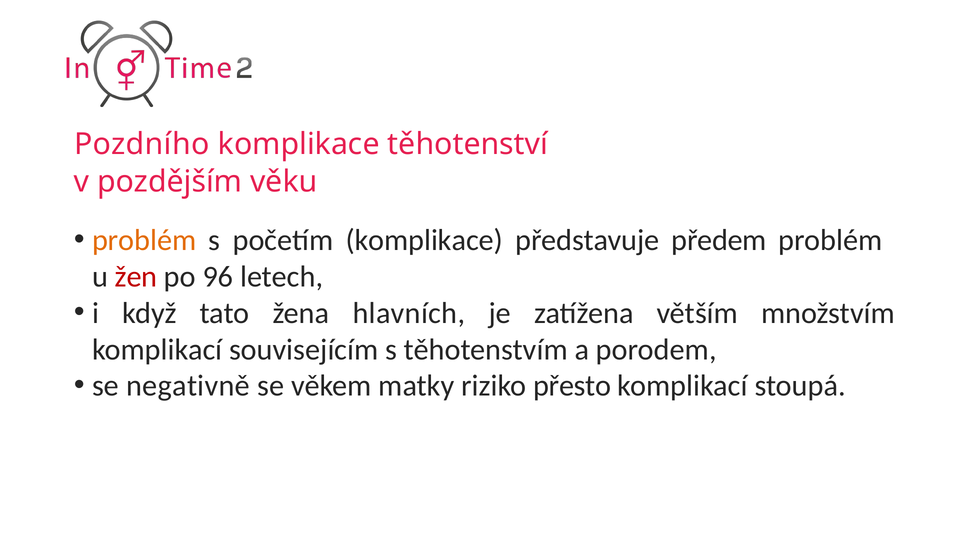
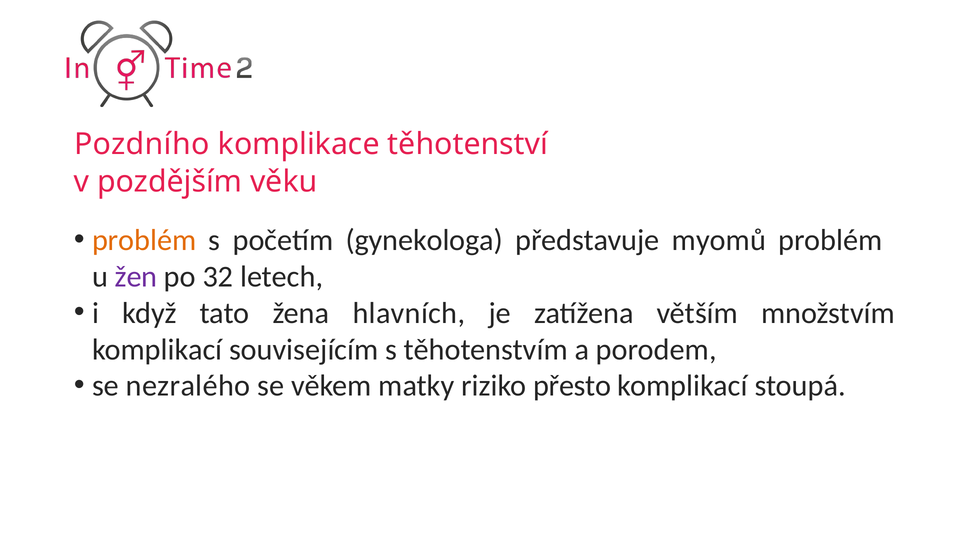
početím komplikace: komplikace -> gynekologa
předem: předem -> myomů
žen colour: red -> purple
96: 96 -> 32
negativně: negativně -> nezralého
